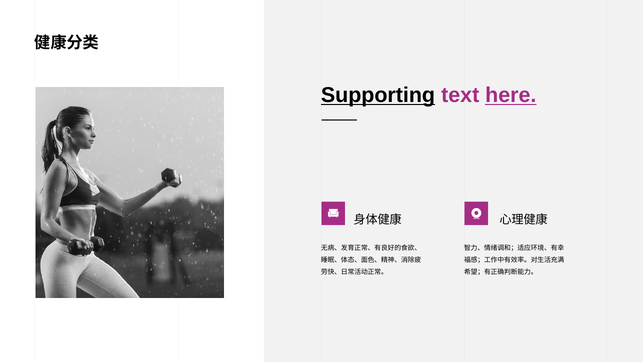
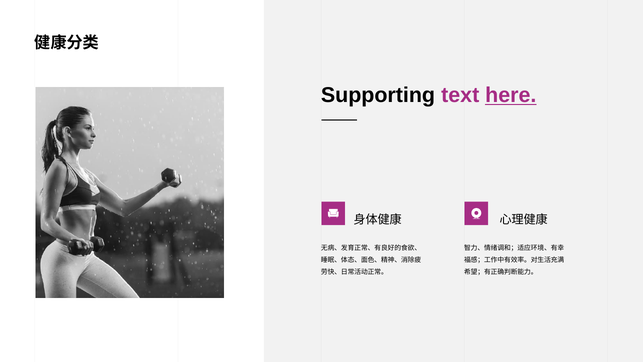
Supporting underline: present -> none
